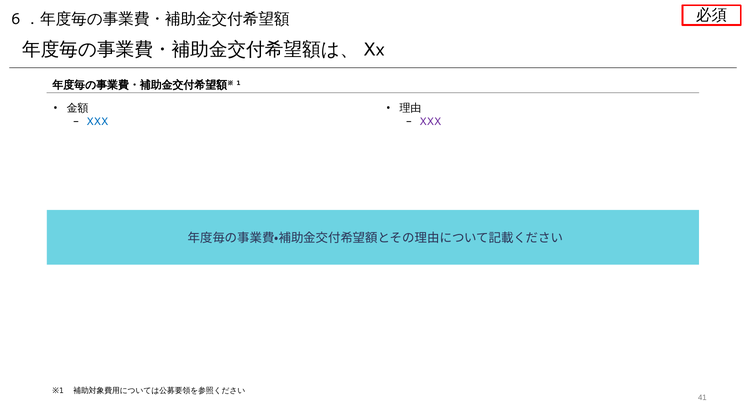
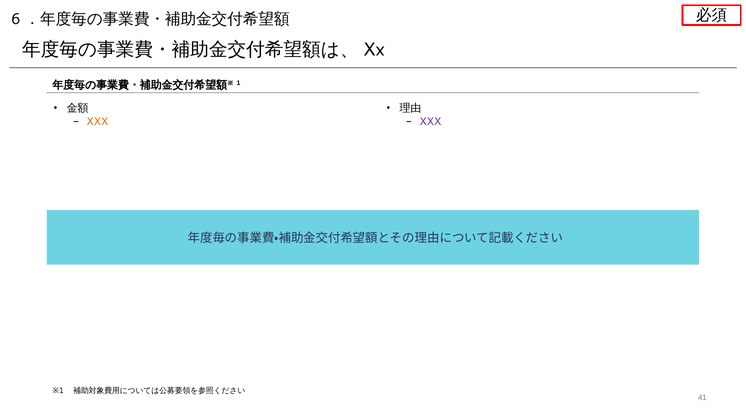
XXX at (97, 121) colour: blue -> orange
